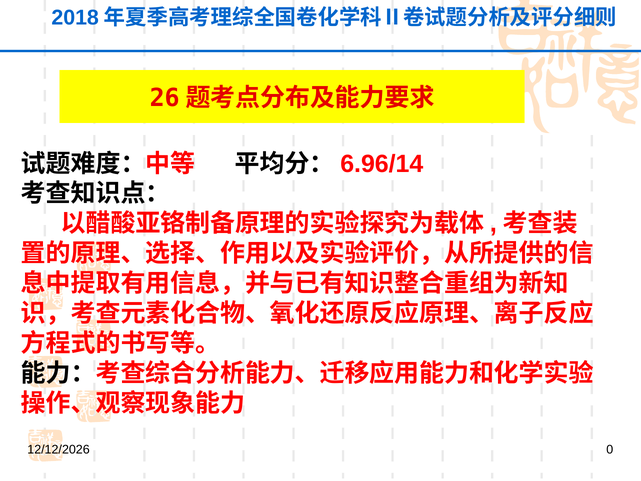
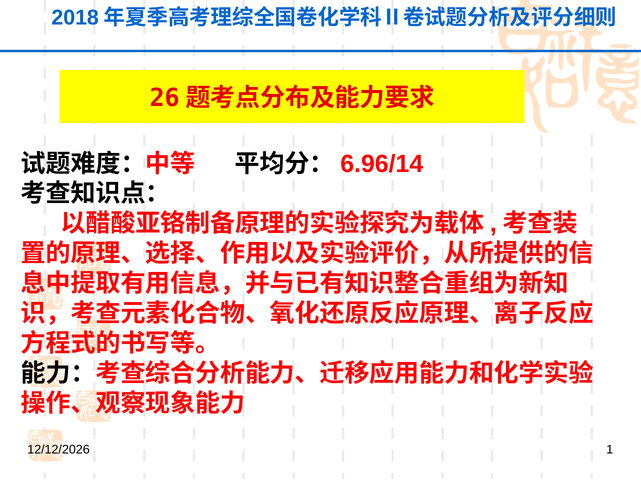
0: 0 -> 1
